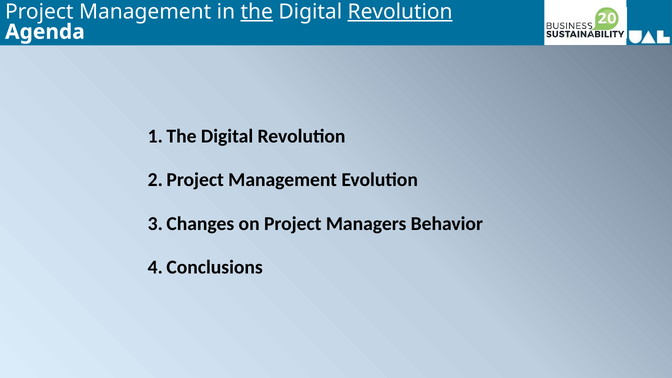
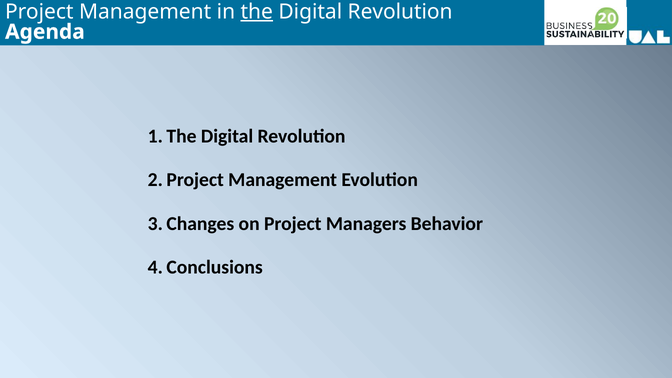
Revolution at (400, 12) underline: present -> none
